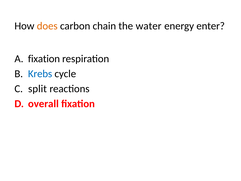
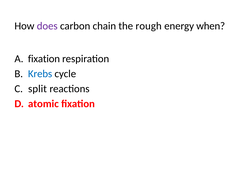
does colour: orange -> purple
water: water -> rough
enter: enter -> when
overall: overall -> atomic
